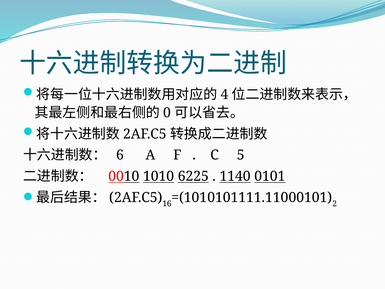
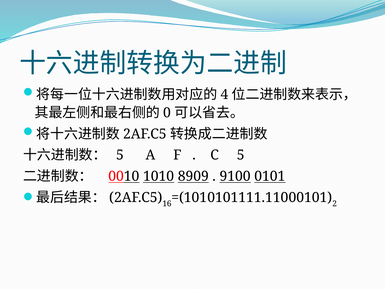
6 at (120, 155): 6 -> 5
6225: 6225 -> 8909
1140: 1140 -> 9100
